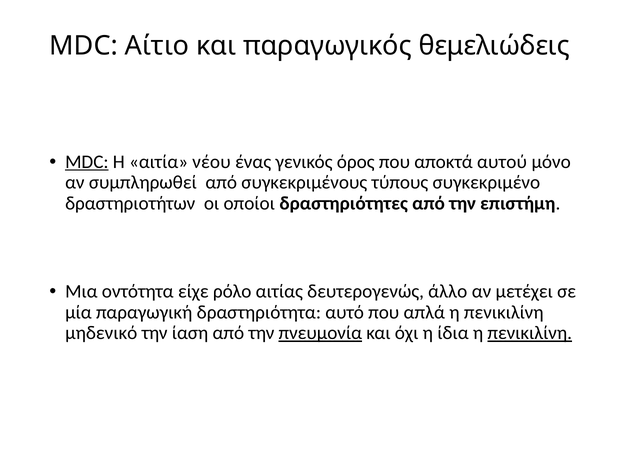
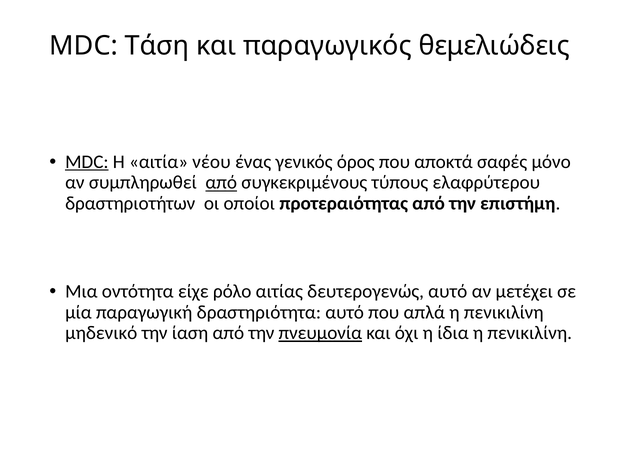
Αίτιο: Αίτιο -> Τάση
αυτού: αυτού -> σαφές
από at (221, 183) underline: none -> present
συγκεκριμένο: συγκεκριμένο -> ελαφρύτερου
δραστηριότητες: δραστηριότητες -> προτεραιότητας
δευτερογενώς άλλο: άλλο -> αυτό
πενικιλίνη at (530, 333) underline: present -> none
